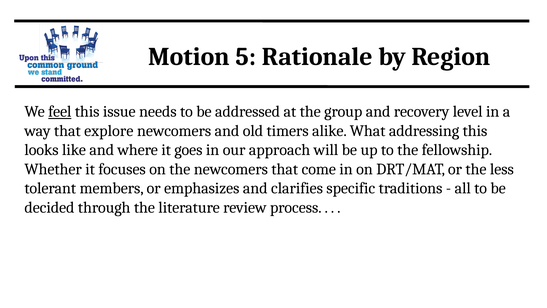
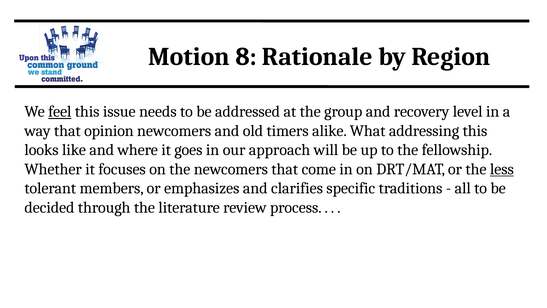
5: 5 -> 8
explore: explore -> opinion
less underline: none -> present
